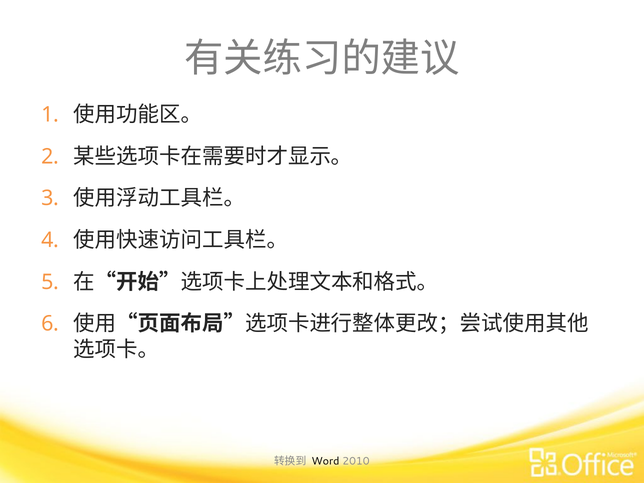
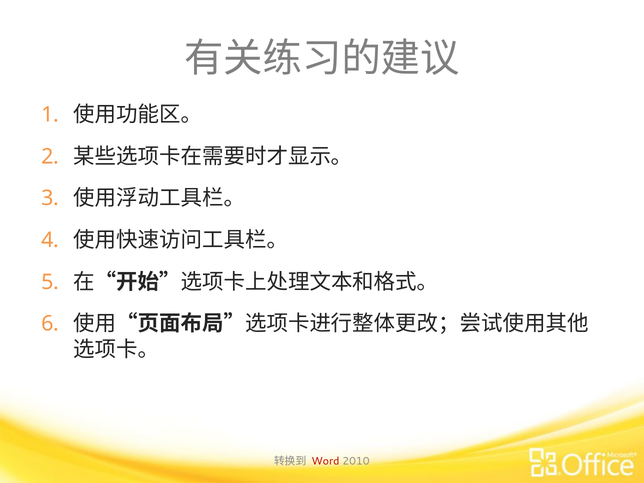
Word colour: black -> red
